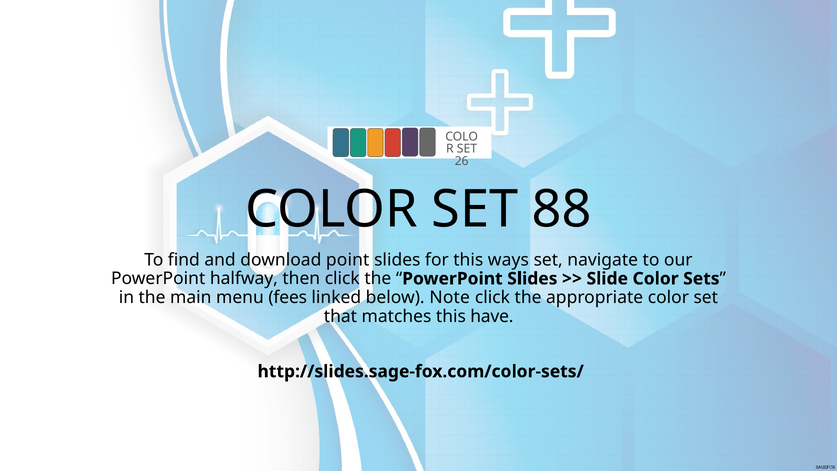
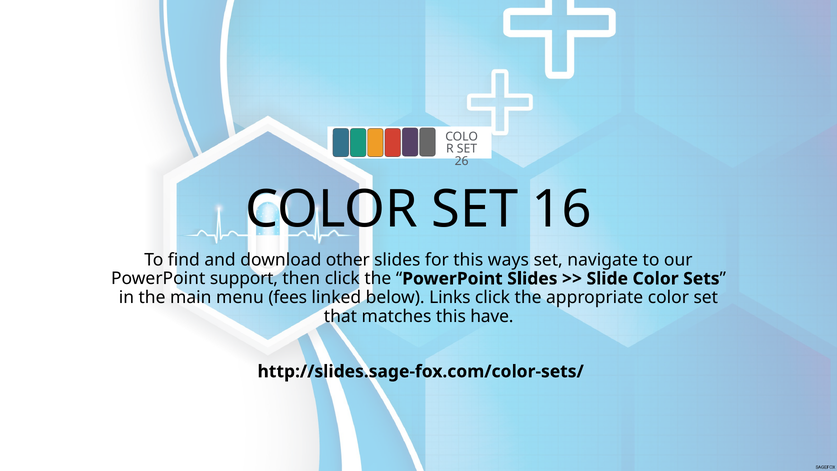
88: 88 -> 16
point: point -> other
halfway: halfway -> support
Note: Note -> Links
